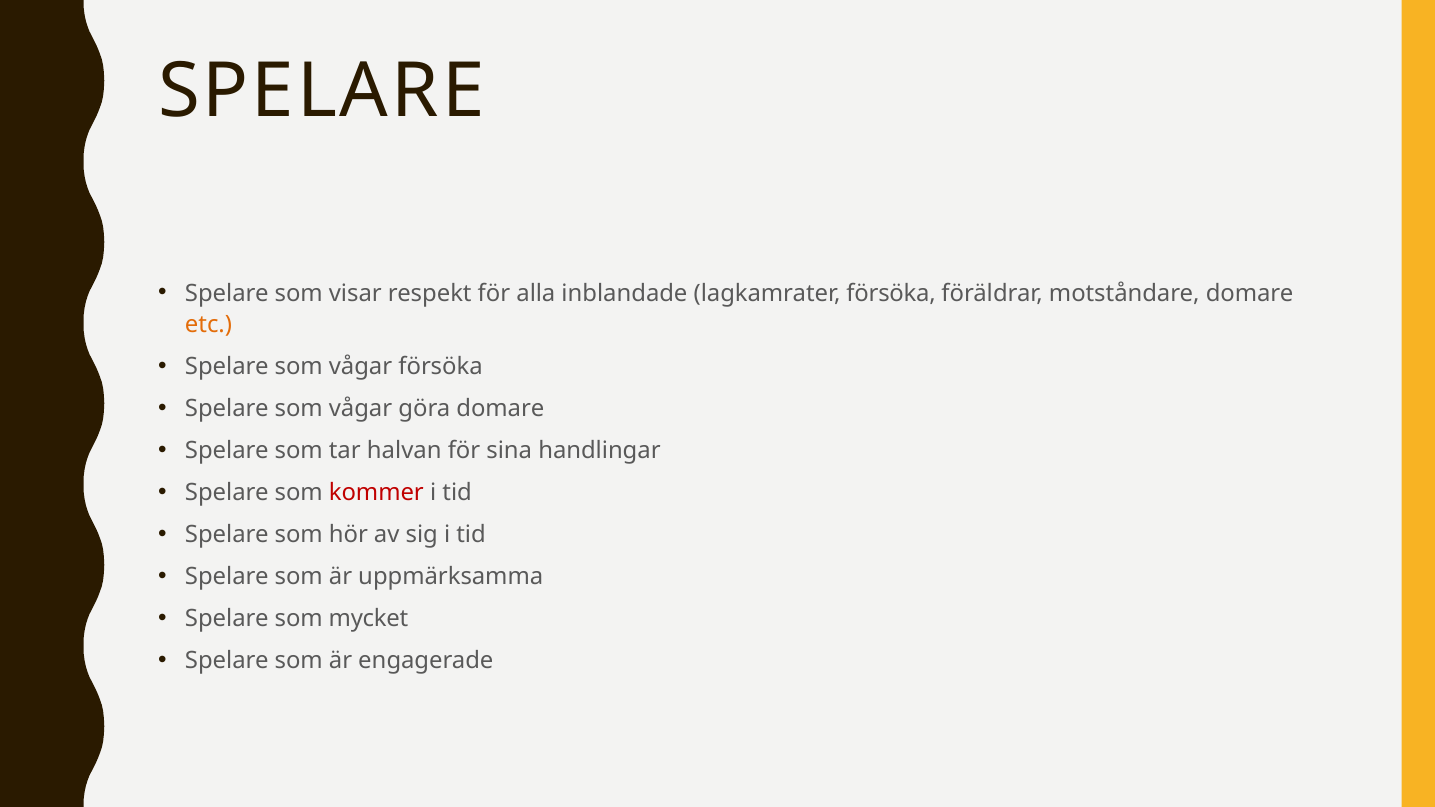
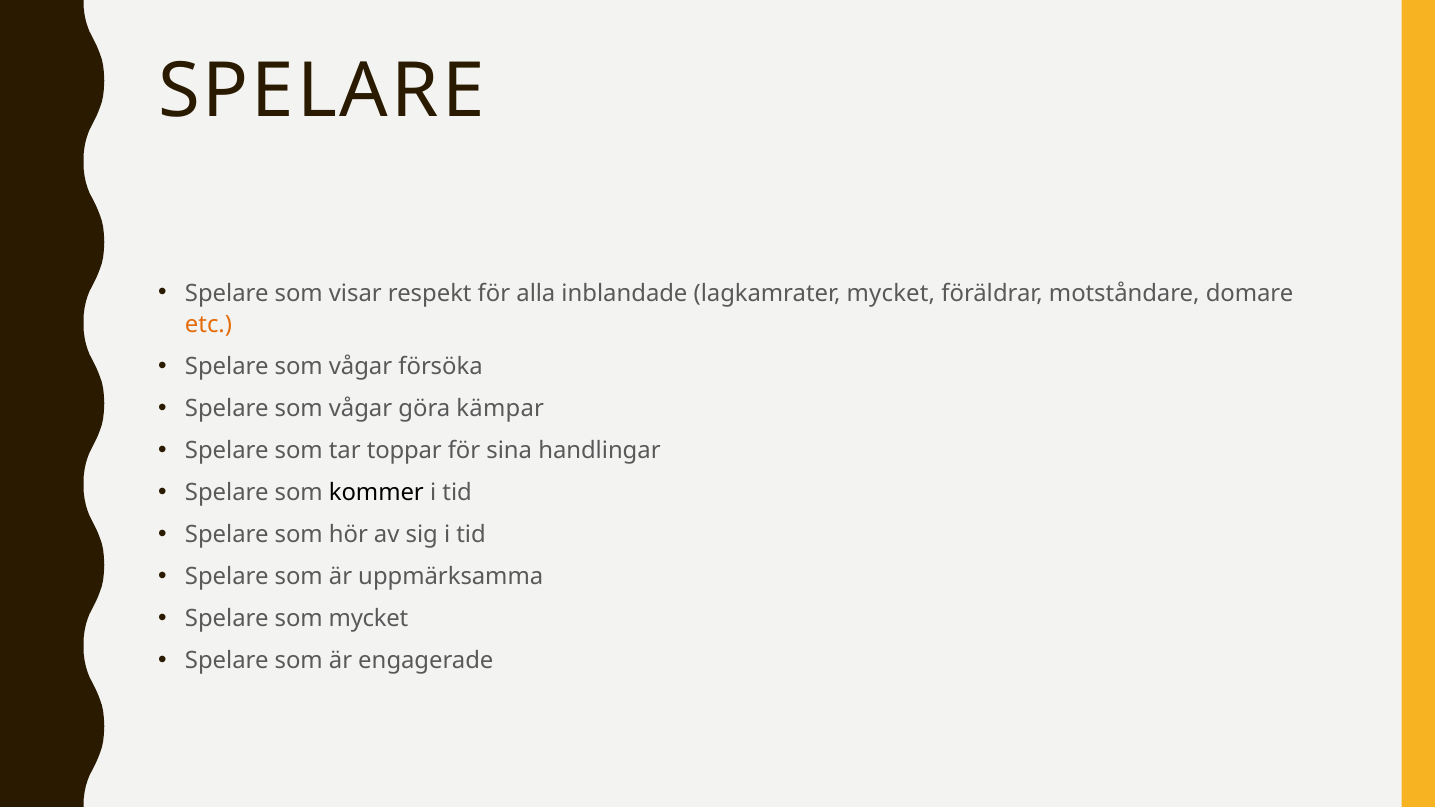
lagkamrater försöka: försöka -> mycket
göra domare: domare -> kämpar
halvan: halvan -> toppar
kommer colour: red -> black
